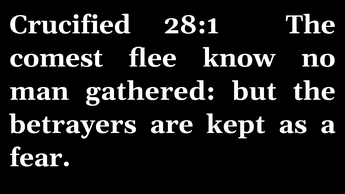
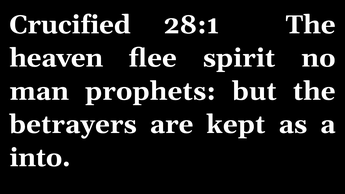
comest: comest -> heaven
know: know -> spirit
gathered: gathered -> prophets
fear: fear -> into
